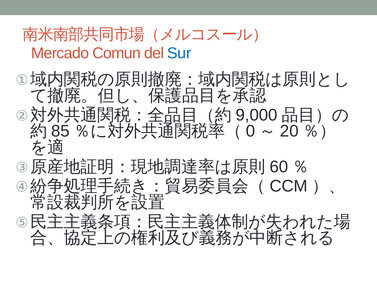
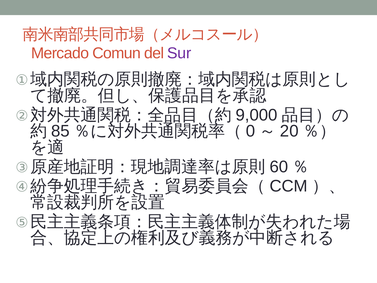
Sur colour: blue -> purple
